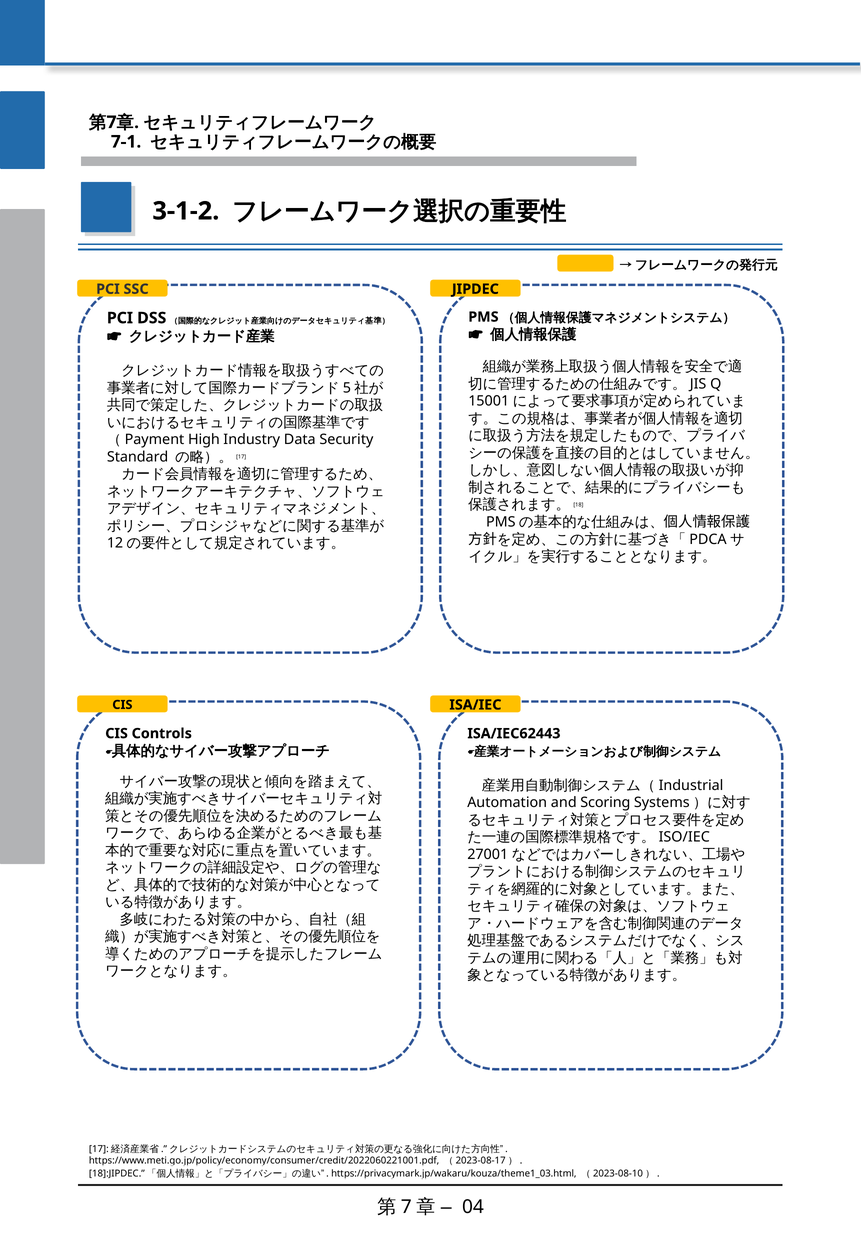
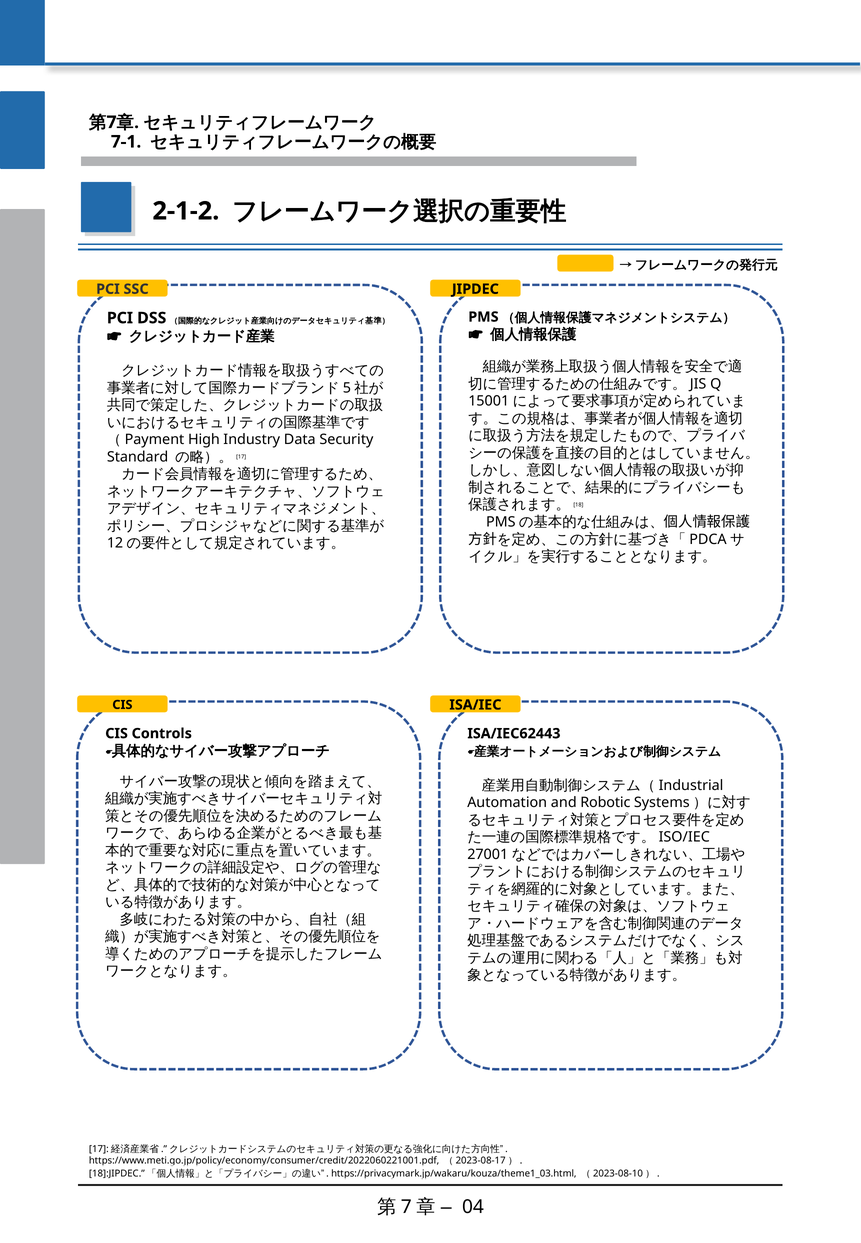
3-1-2: 3-1-2 -> 2-1-2
Scoring: Scoring -> Robotic
